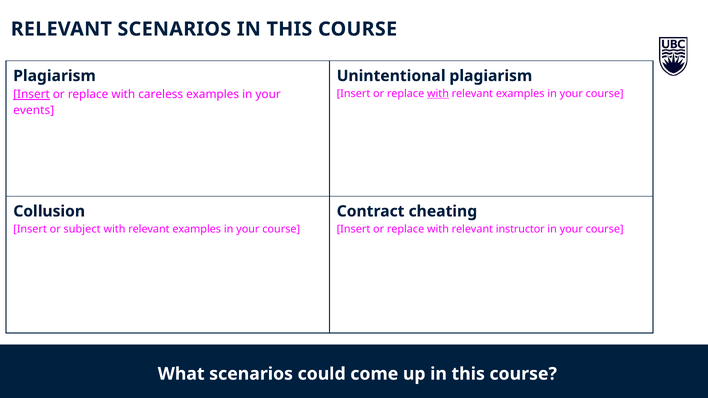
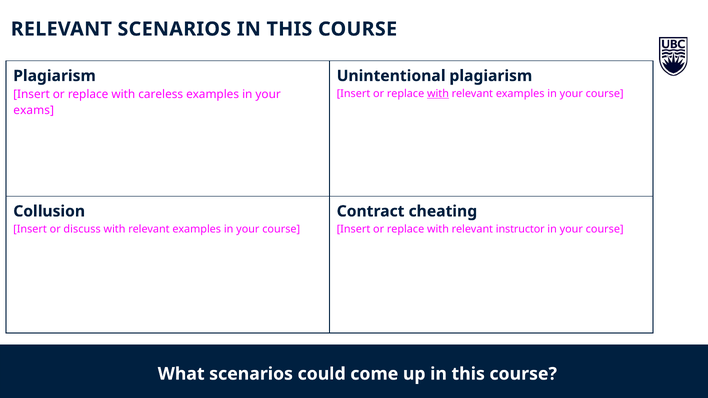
Insert at (32, 94) underline: present -> none
events: events -> exams
subject: subject -> discuss
